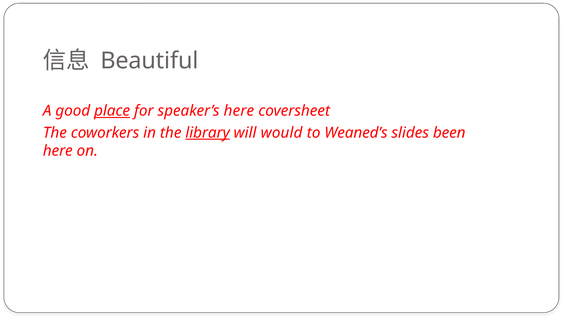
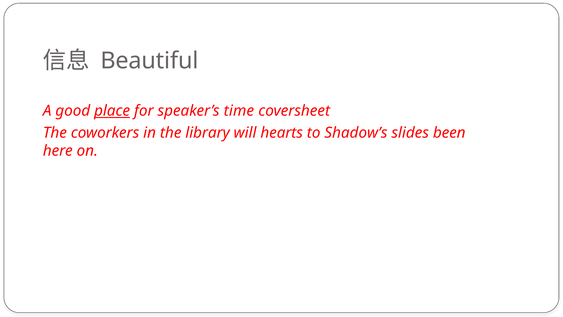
speaker’s here: here -> time
library underline: present -> none
would: would -> hearts
Weaned’s: Weaned’s -> Shadow’s
